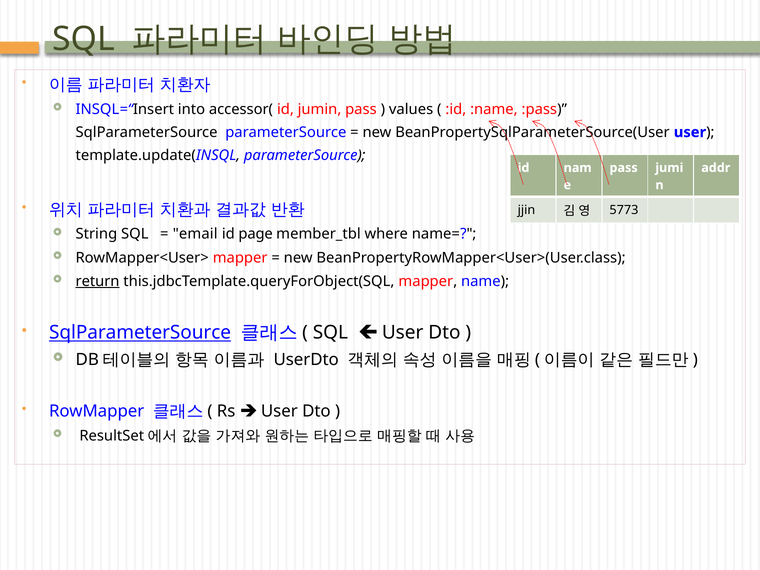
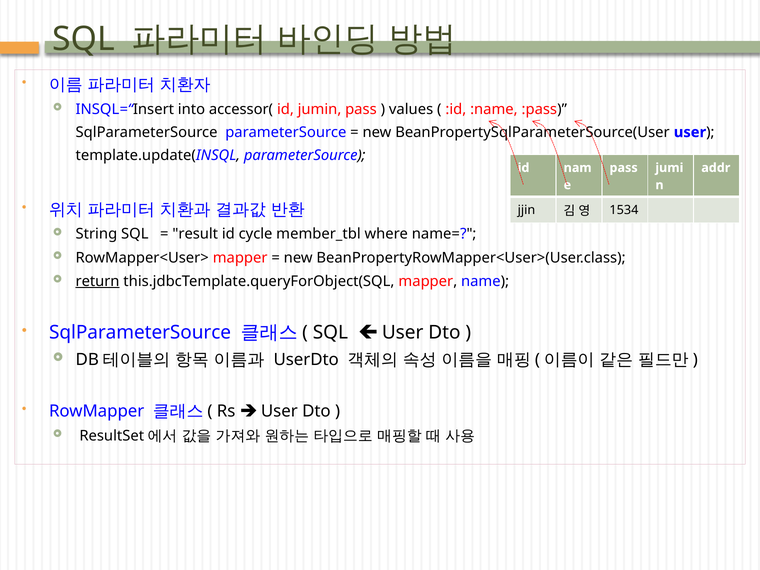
5773: 5773 -> 1534
email: email -> result
page: page -> cycle
SqlParameterSource at (140, 333) underline: present -> none
